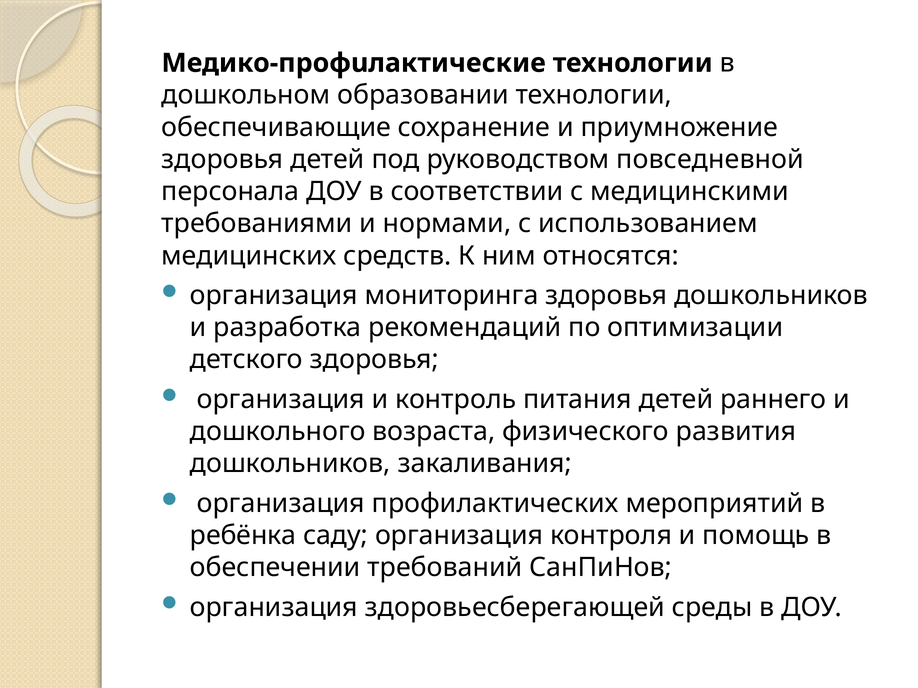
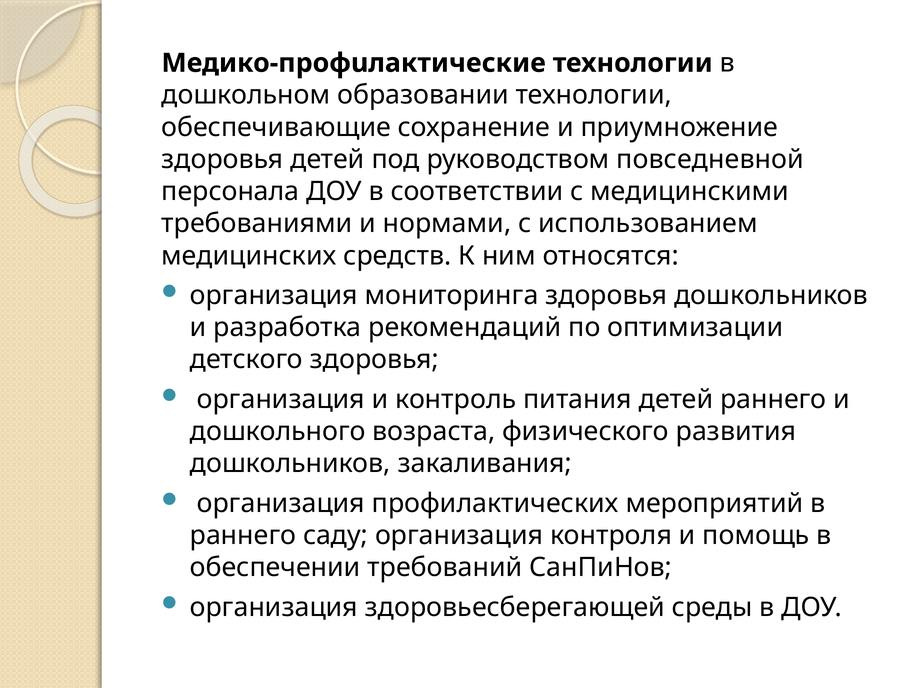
ребёнка at (243, 536): ребёнка -> раннего
